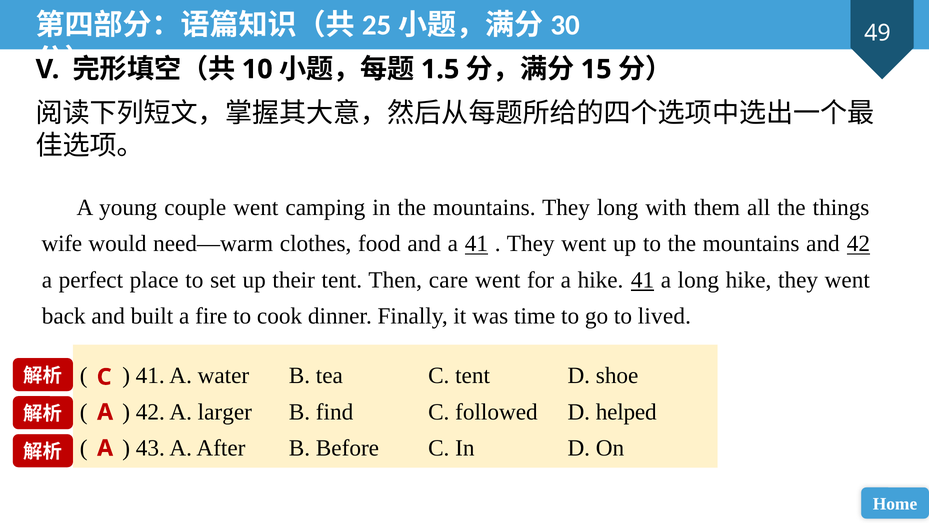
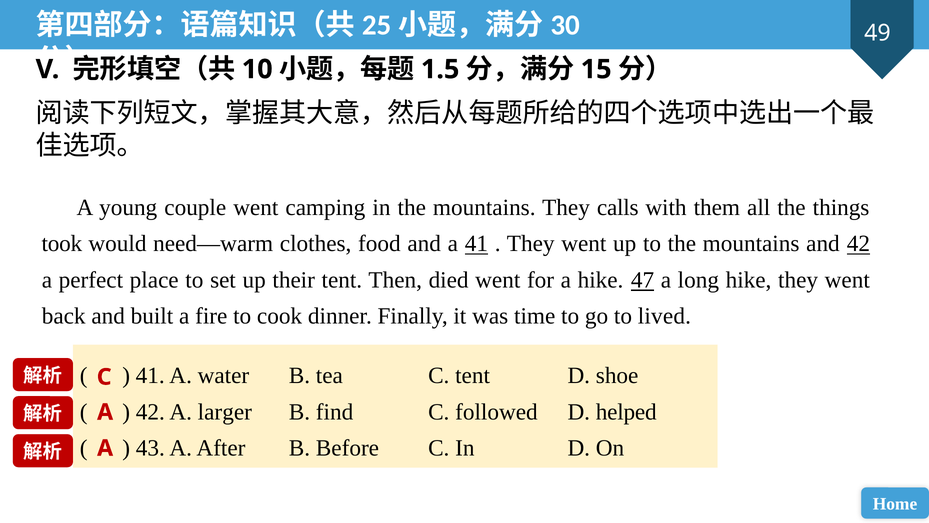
They long: long -> calls
wife: wife -> took
care: care -> died
hike 41: 41 -> 47
